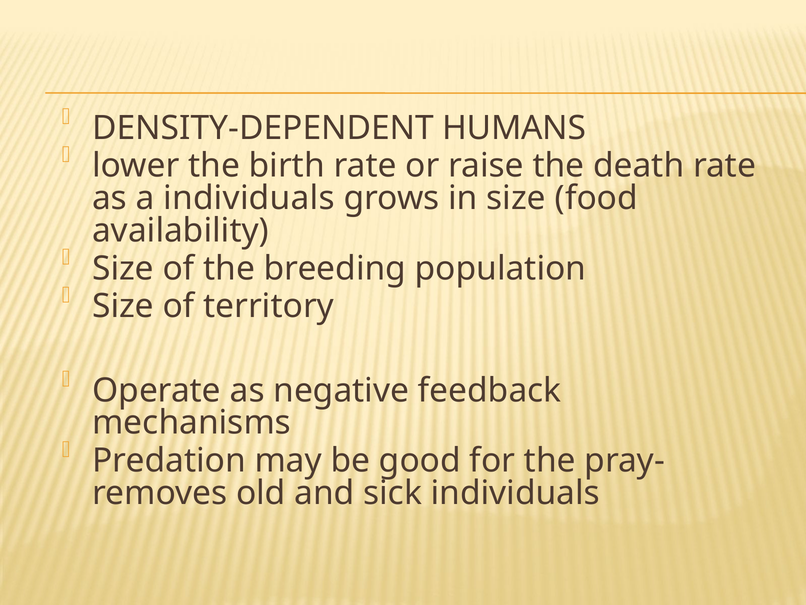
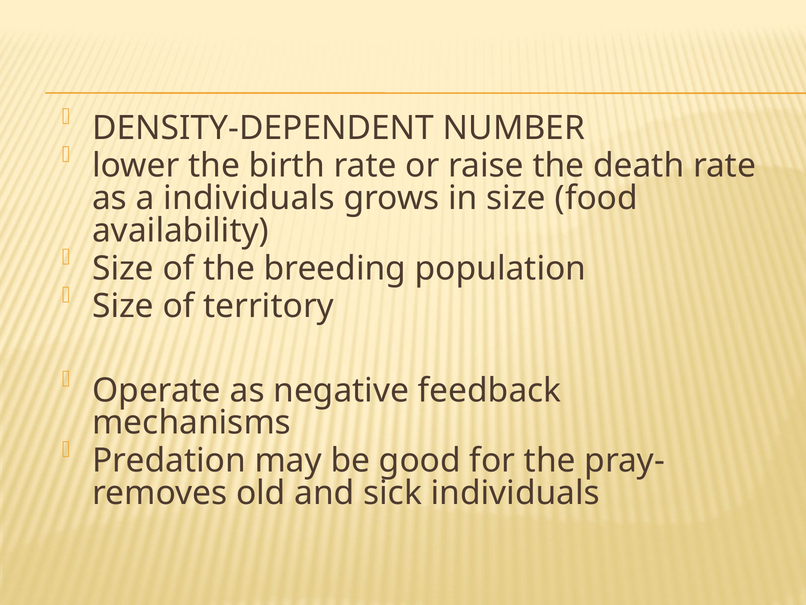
HUMANS: HUMANS -> NUMBER
